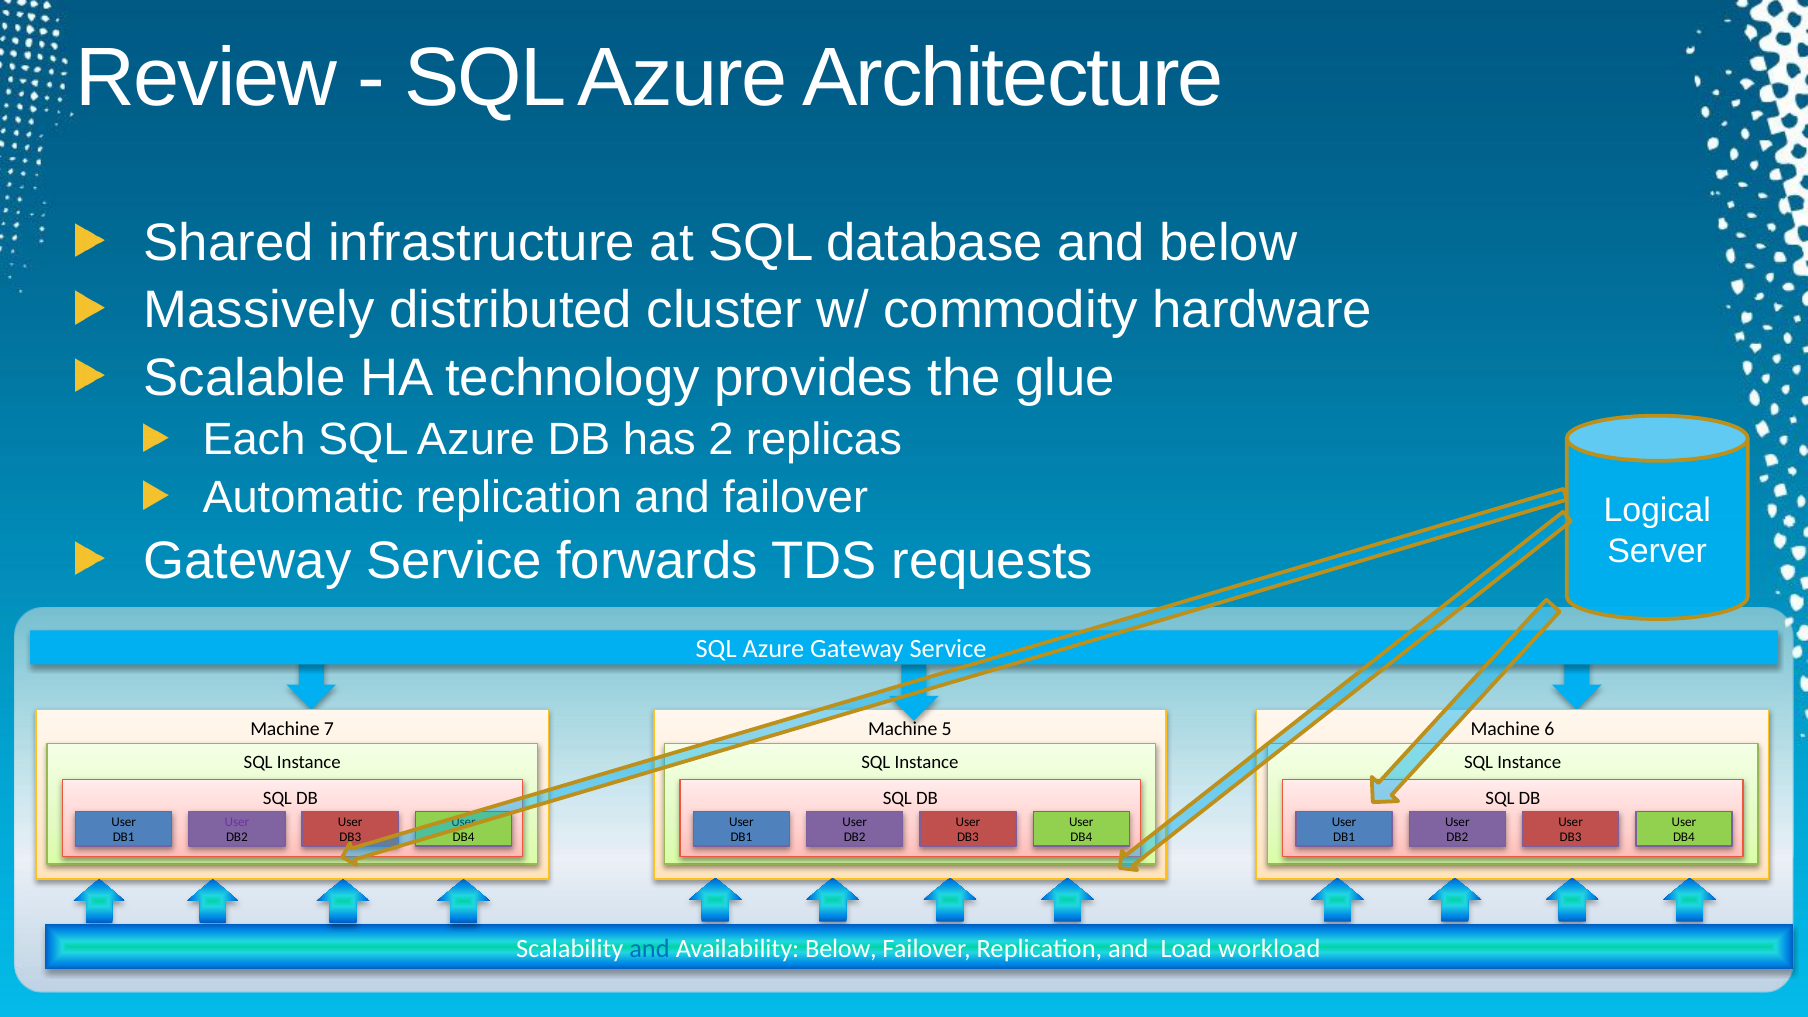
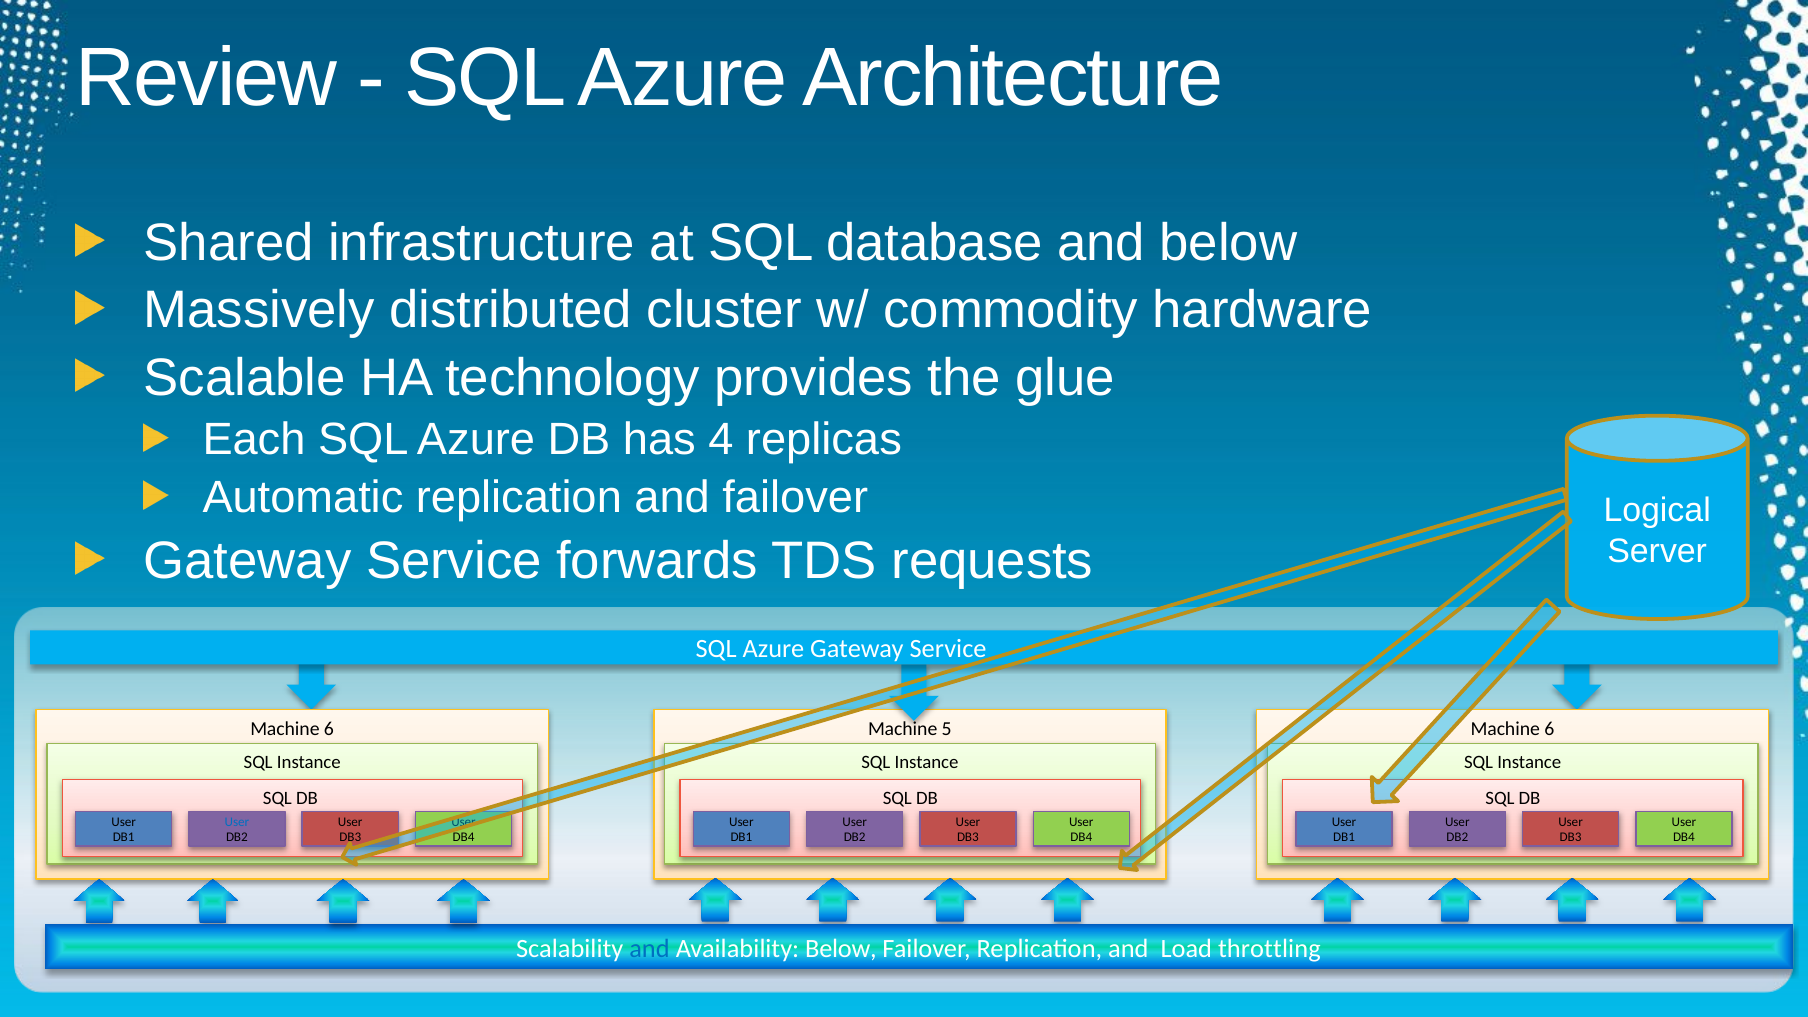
2: 2 -> 4
7 at (329, 730): 7 -> 6
User at (237, 822) colour: purple -> blue
workload: workload -> throttling
